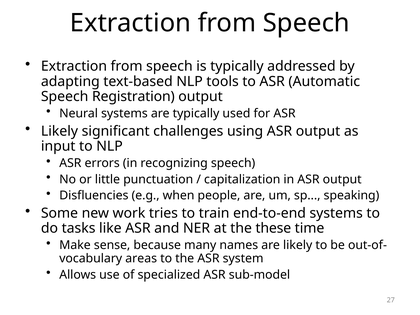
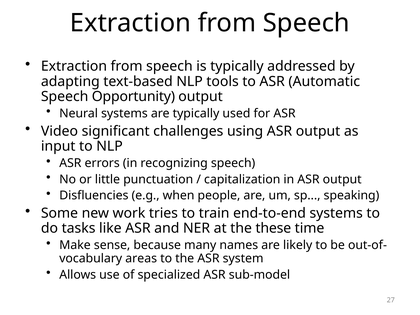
Registration: Registration -> Opportunity
Likely at (59, 131): Likely -> Video
